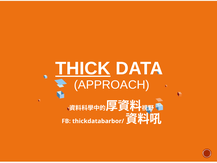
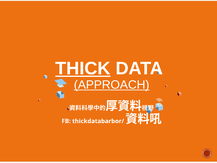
APPROACH underline: none -> present
